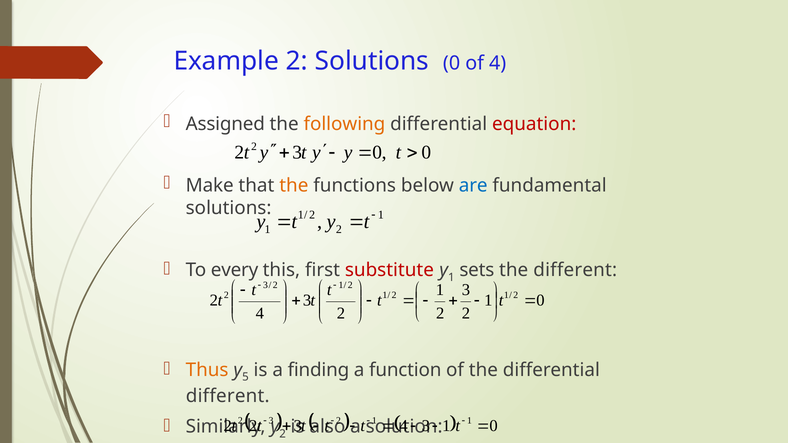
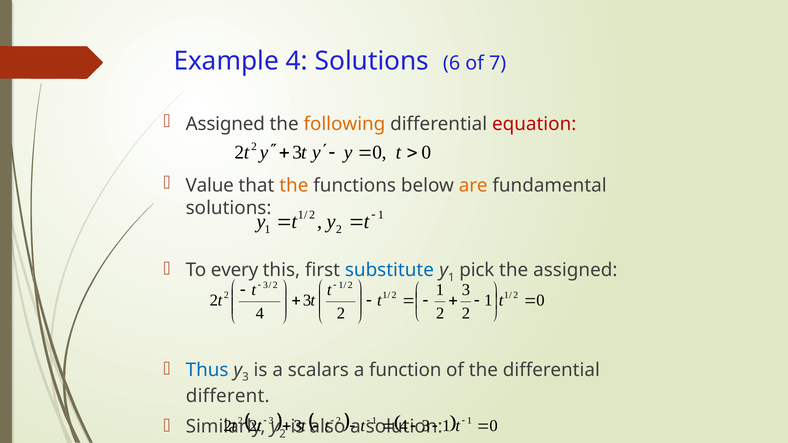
Example 2: 2 -> 4
Solutions 0: 0 -> 6
of 4: 4 -> 7
Make: Make -> Value
are colour: blue -> orange
substitute colour: red -> blue
sets: sets -> pick
the different: different -> assigned
Thus colour: orange -> blue
5 at (246, 377): 5 -> 3
finding: finding -> scalars
